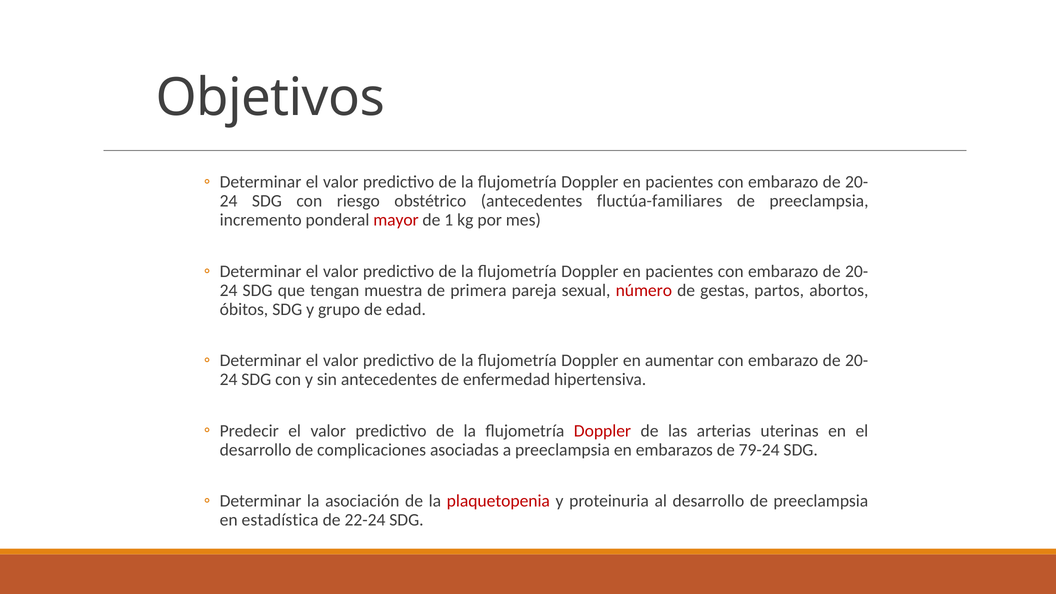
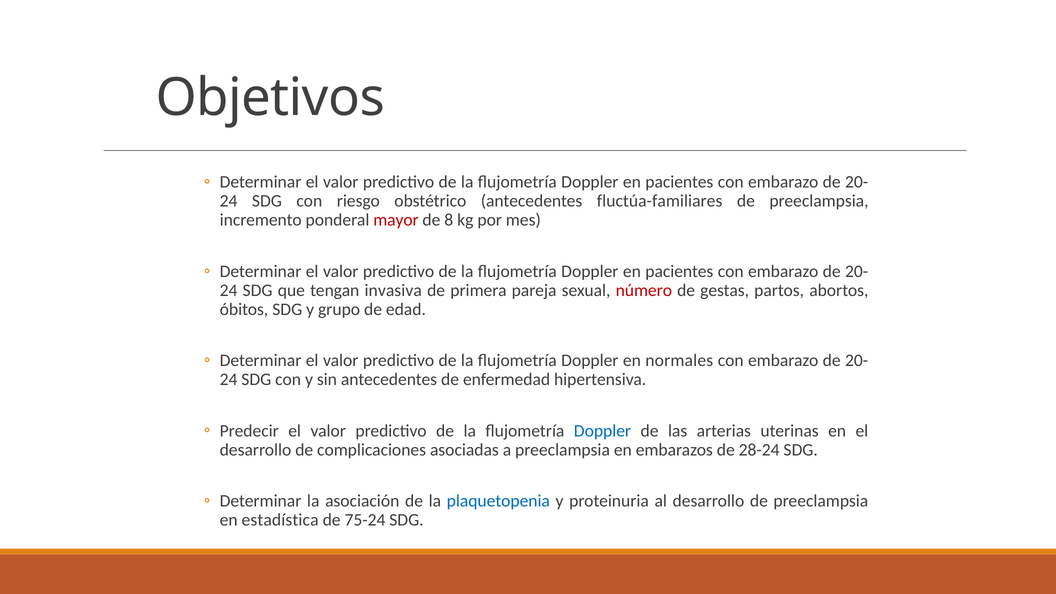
1: 1 -> 8
muestra: muestra -> invasiva
aumentar: aumentar -> normales
Doppler at (602, 431) colour: red -> blue
79-24: 79-24 -> 28-24
plaquetopenia colour: red -> blue
22-24: 22-24 -> 75-24
